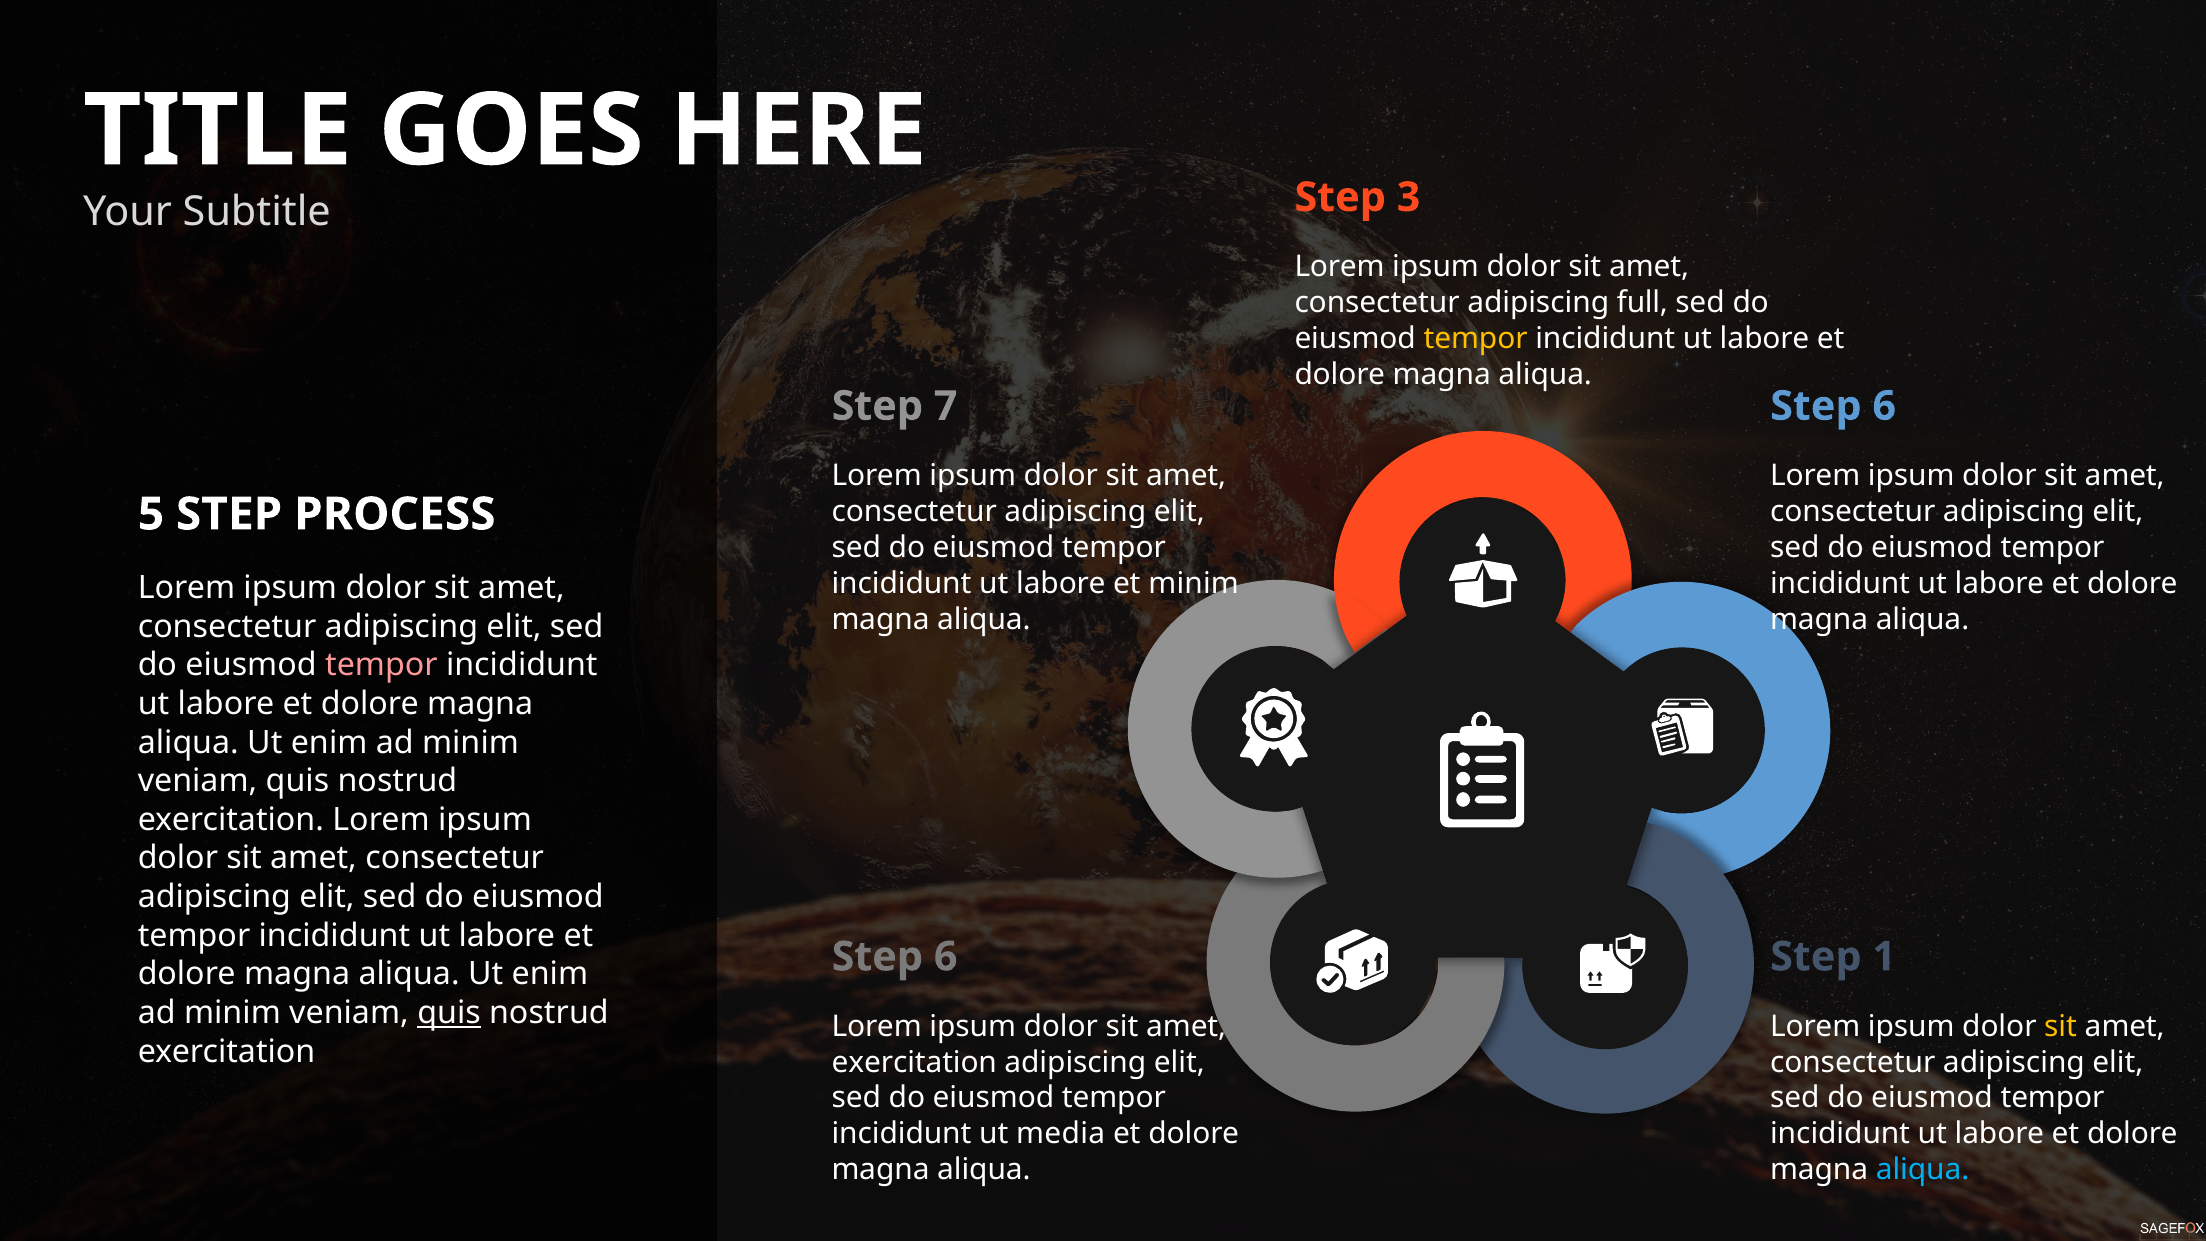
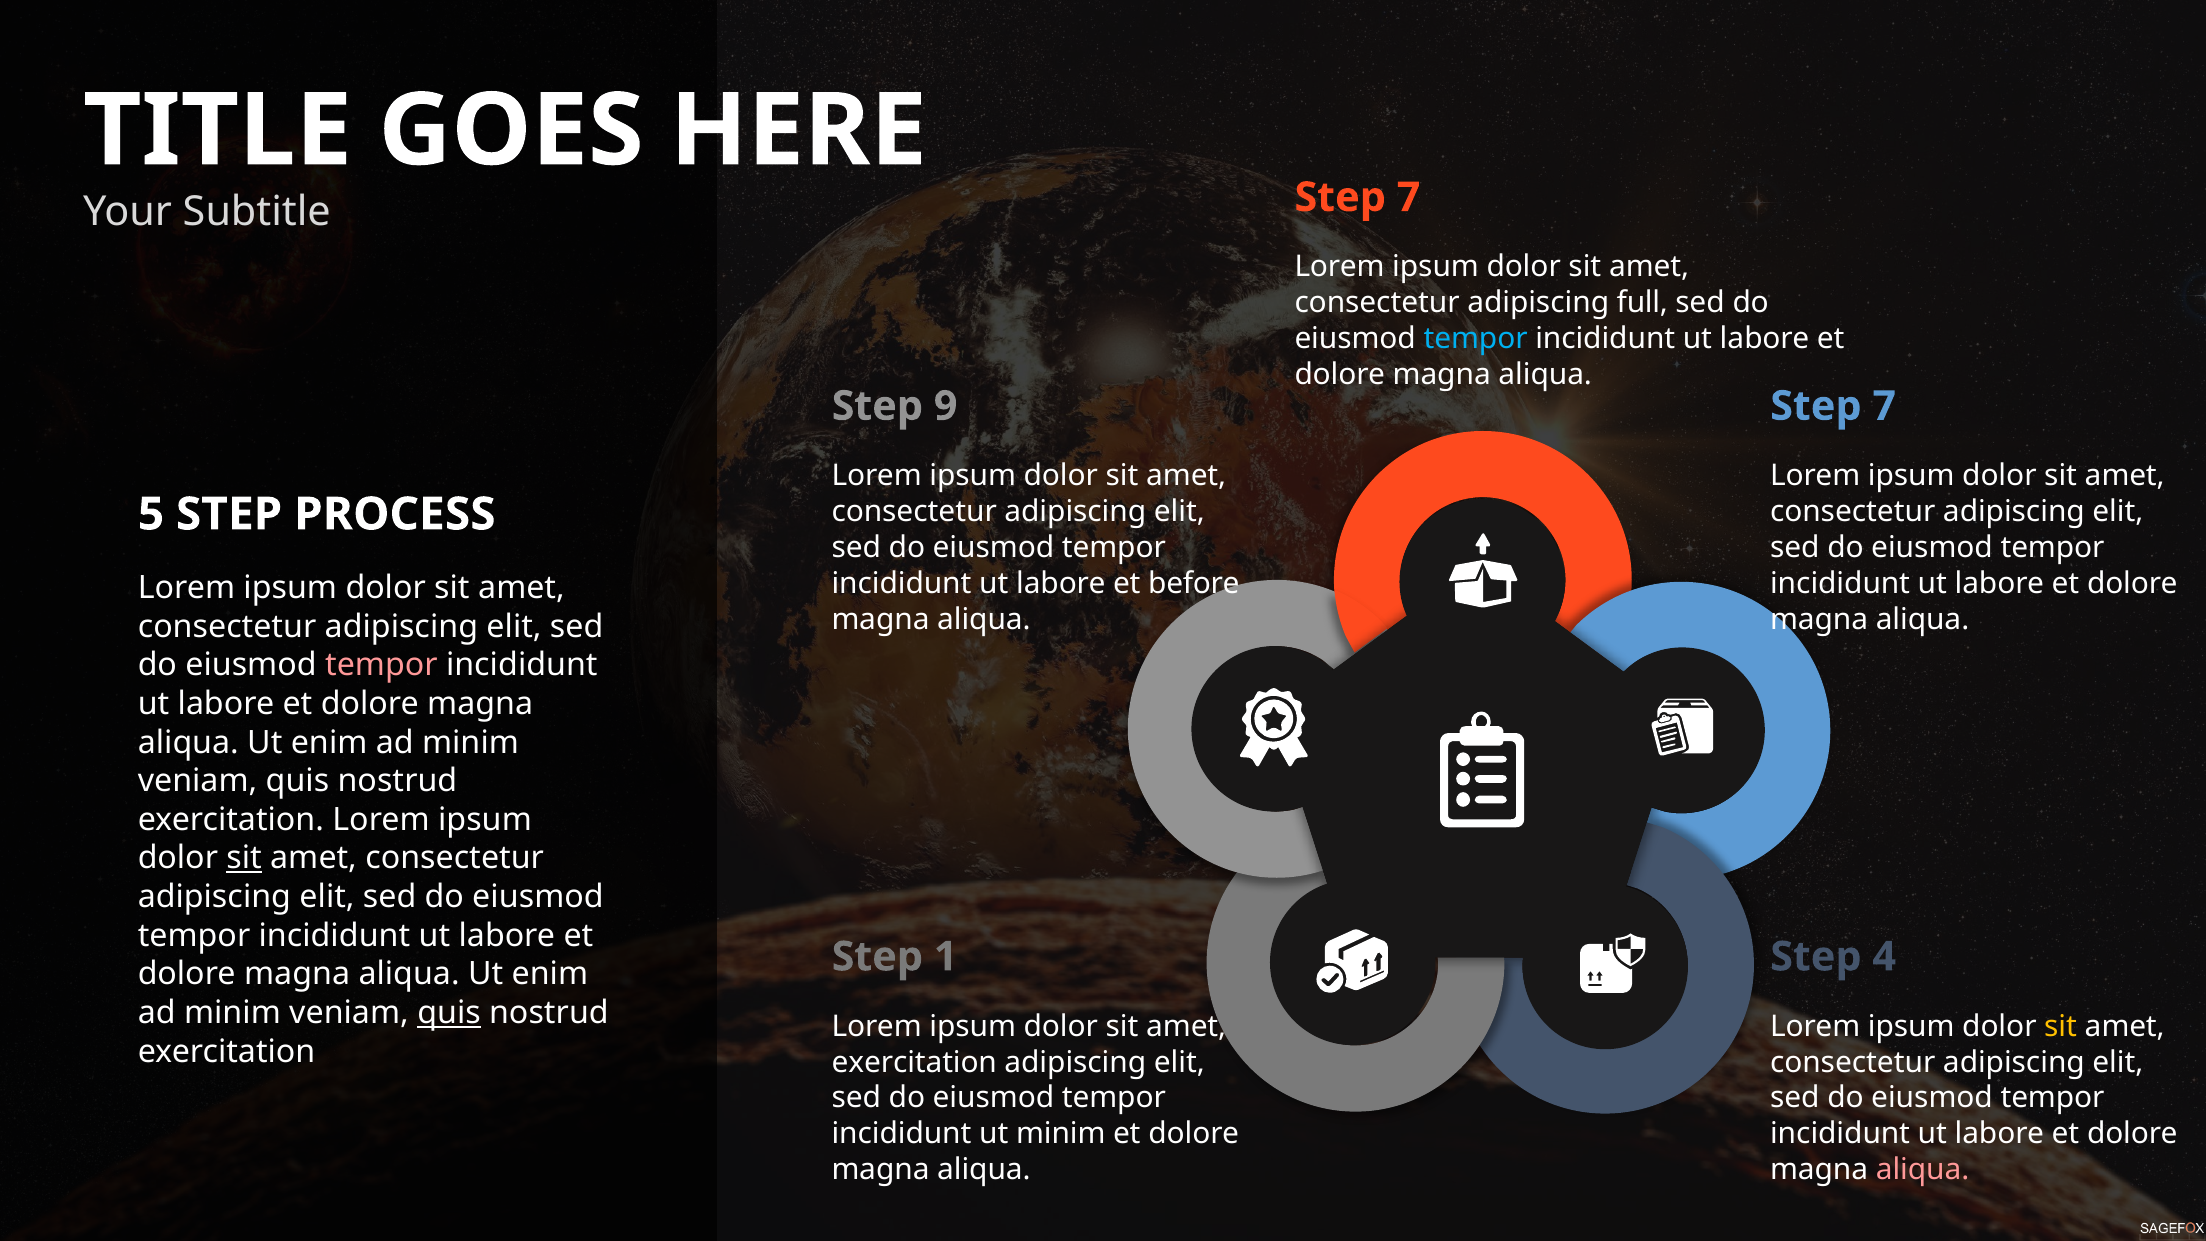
3 at (1409, 197): 3 -> 7
tempor at (1476, 339) colour: yellow -> light blue
7: 7 -> 9
6 at (1884, 406): 6 -> 7
et minim: minim -> before
sit at (244, 858) underline: none -> present
6 at (946, 957): 6 -> 1
1: 1 -> 4
ut media: media -> minim
aliqua at (1923, 1170) colour: light blue -> pink
